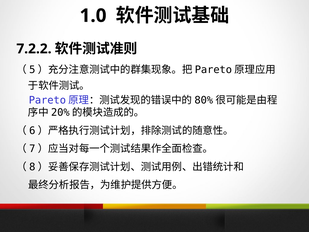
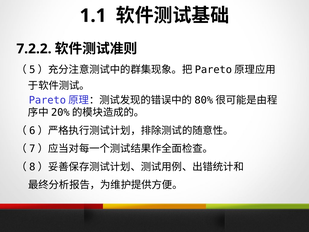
1.0: 1.0 -> 1.1
